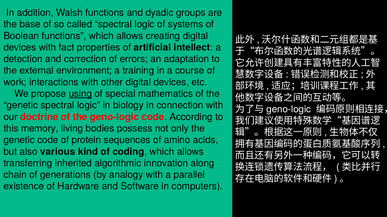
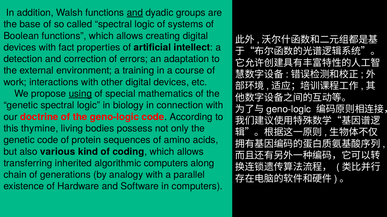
and at (135, 13) underline: none -> present
memory: memory -> thymine
algorithmic innovation: innovation -> computers
